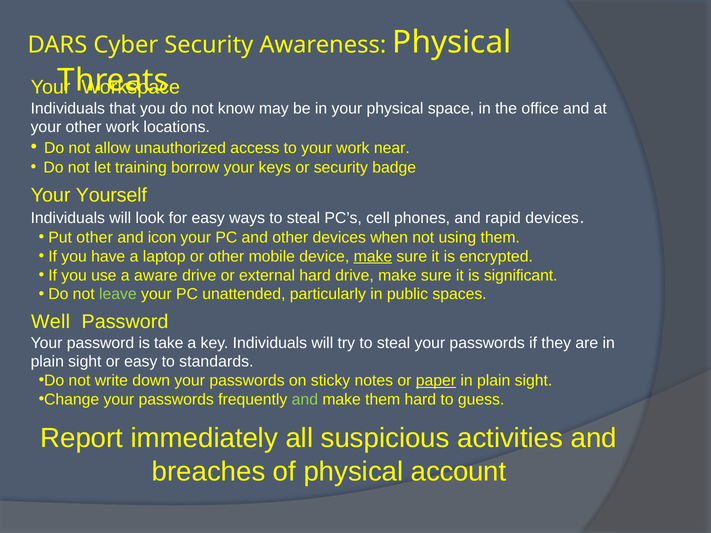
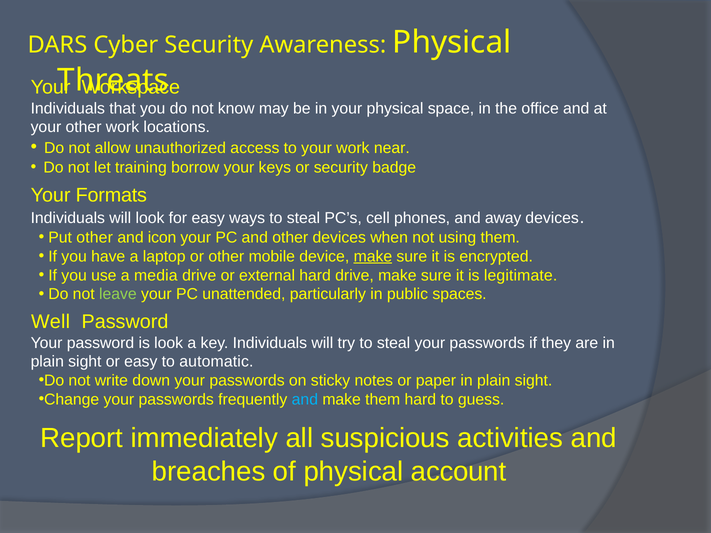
Yourself: Yourself -> Formats
rapid: rapid -> away
aware: aware -> media
significant: significant -> legitimate
is take: take -> look
standards: standards -> automatic
paper underline: present -> none
and at (305, 400) colour: light green -> light blue
